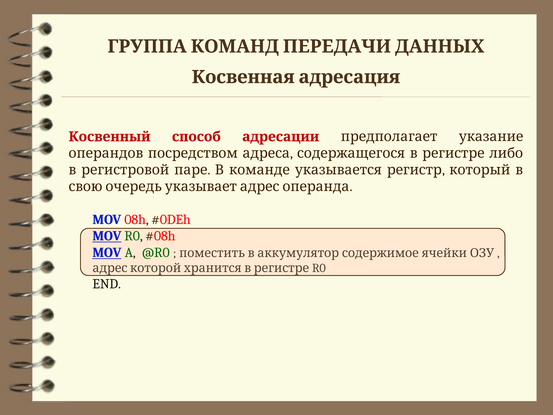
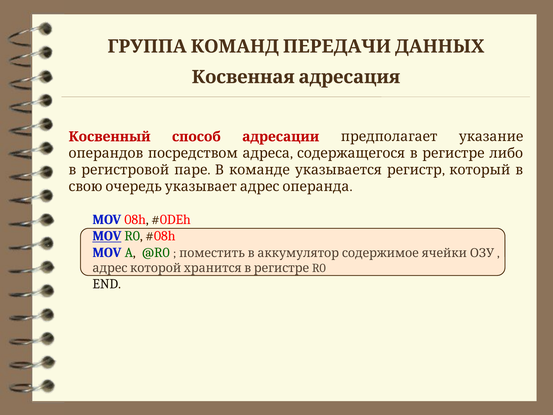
MOV at (107, 253) underline: present -> none
